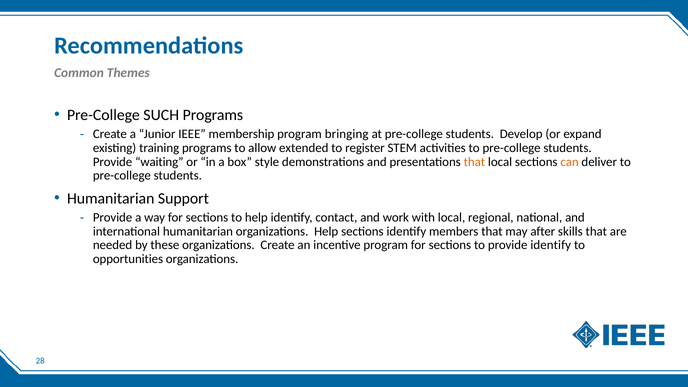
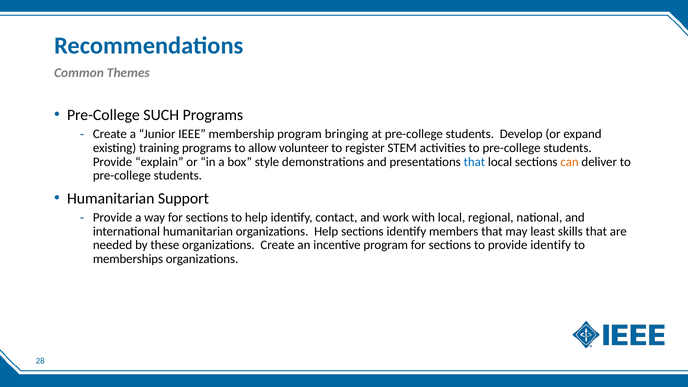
extended: extended -> volunteer
waiting: waiting -> explain
that at (474, 162) colour: orange -> blue
after: after -> least
opportunities: opportunities -> memberships
